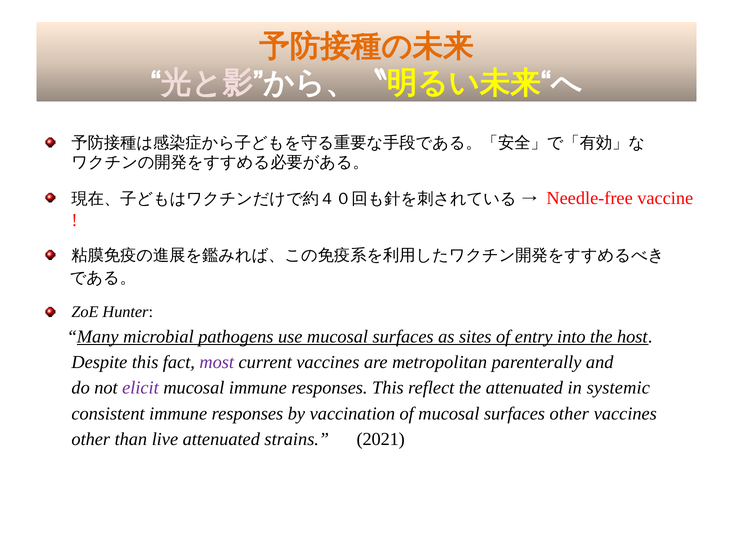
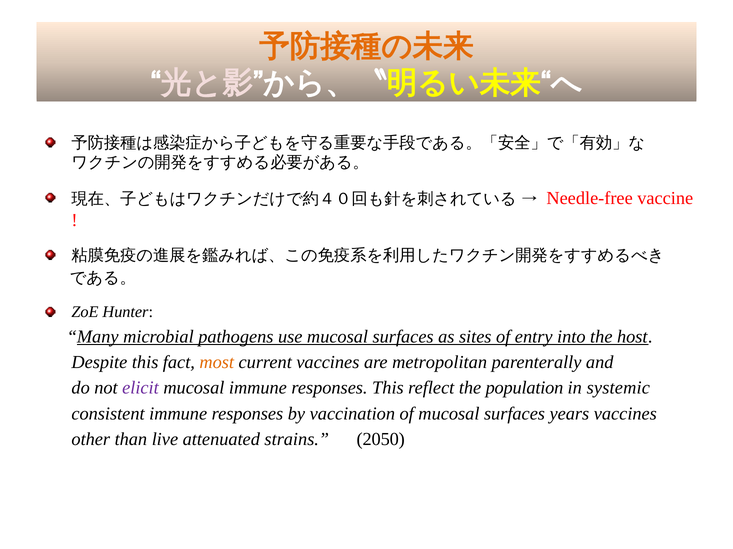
most colour: purple -> orange
the attenuated: attenuated -> population
surfaces other: other -> years
2021: 2021 -> 2050
